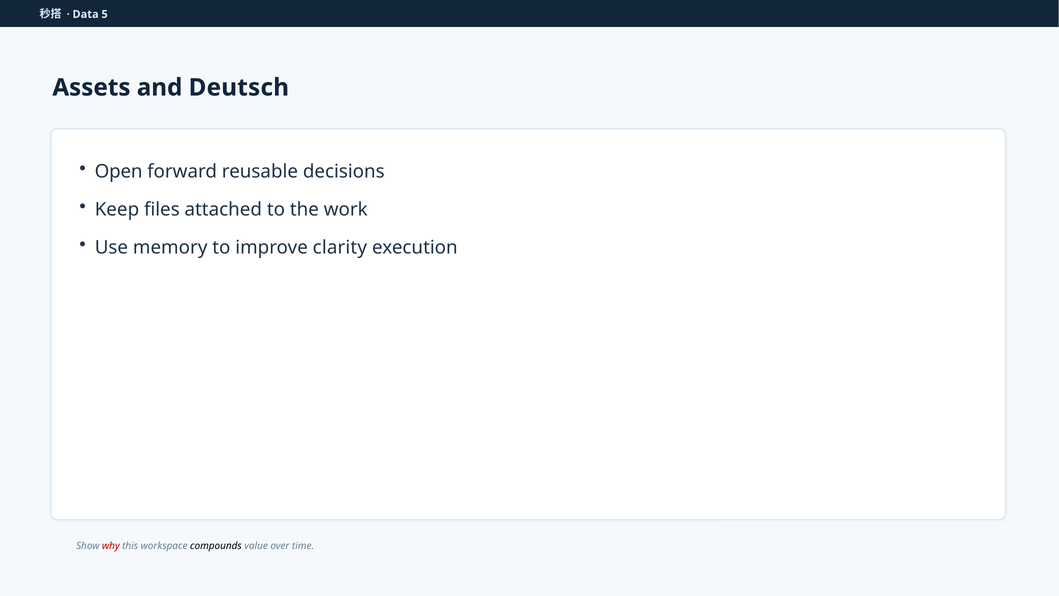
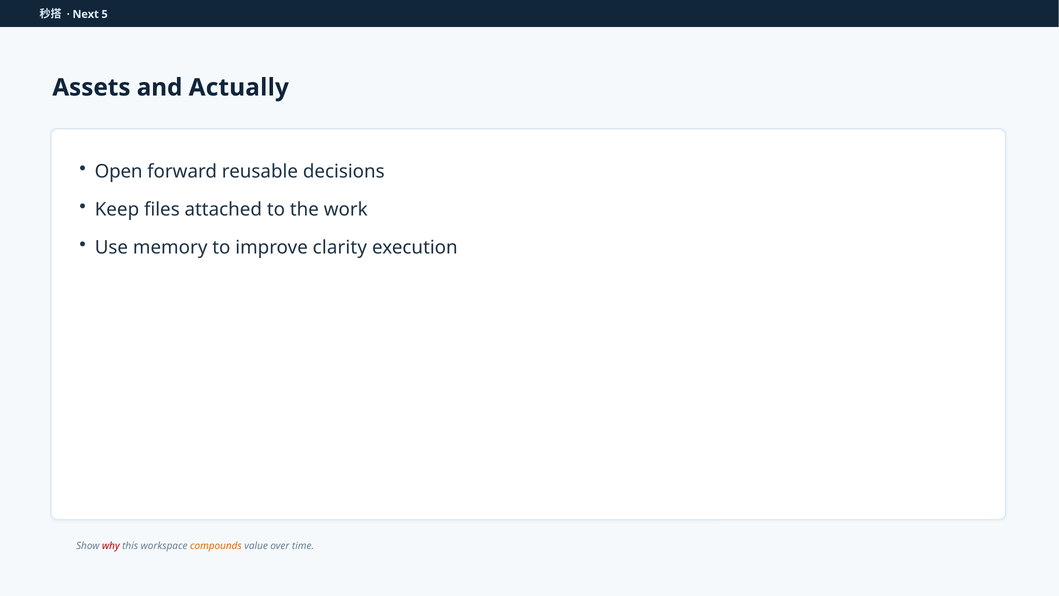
Data: Data -> Next
Deutsch: Deutsch -> Actually
compounds colour: black -> orange
